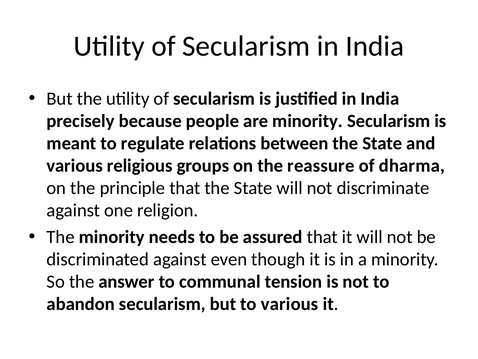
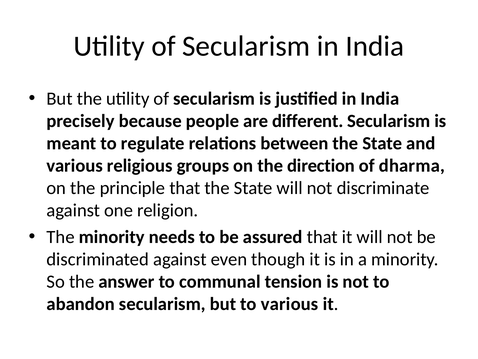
are minority: minority -> different
reassure: reassure -> direction
